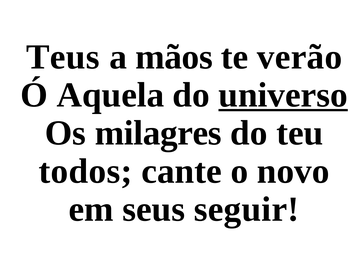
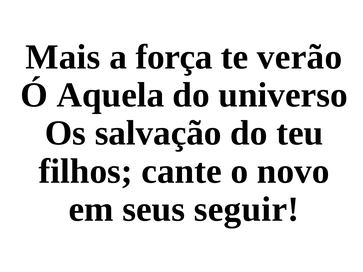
Teus: Teus -> Mais
mãos: mãos -> força
universo underline: present -> none
milagres: milagres -> salvação
todos: todos -> filhos
